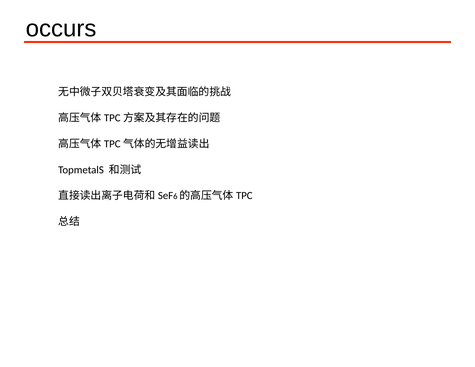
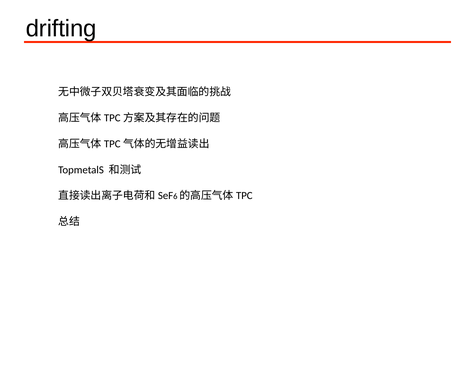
occurs: occurs -> drifting
